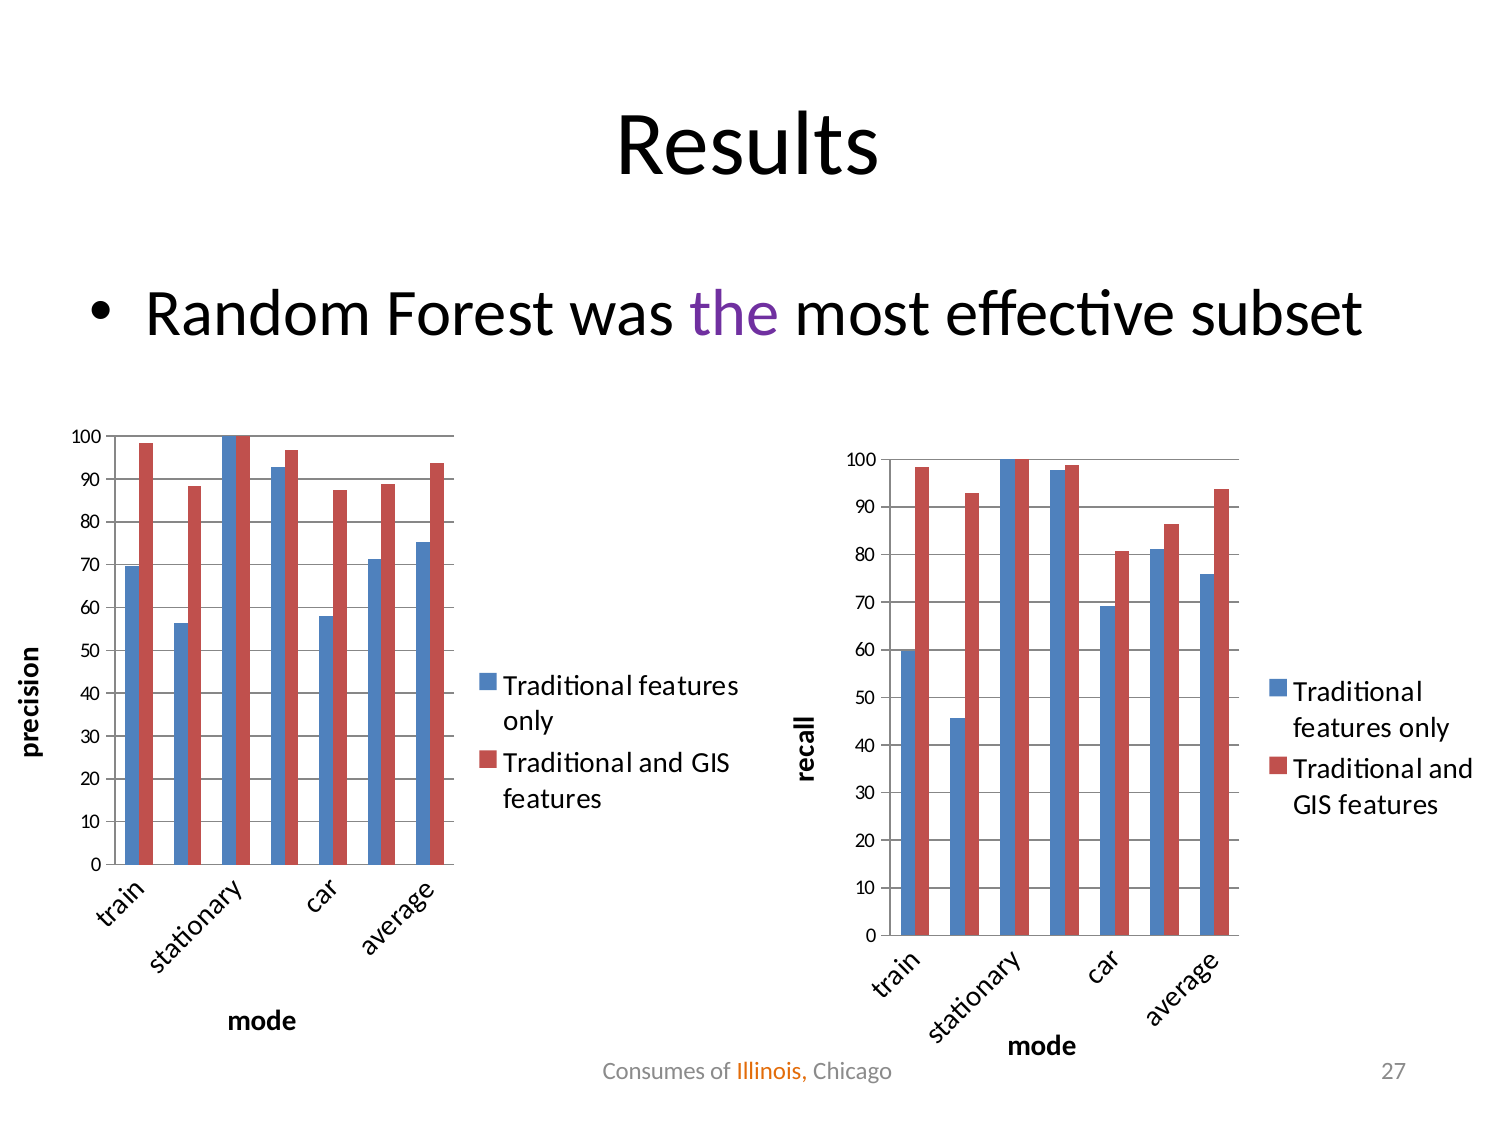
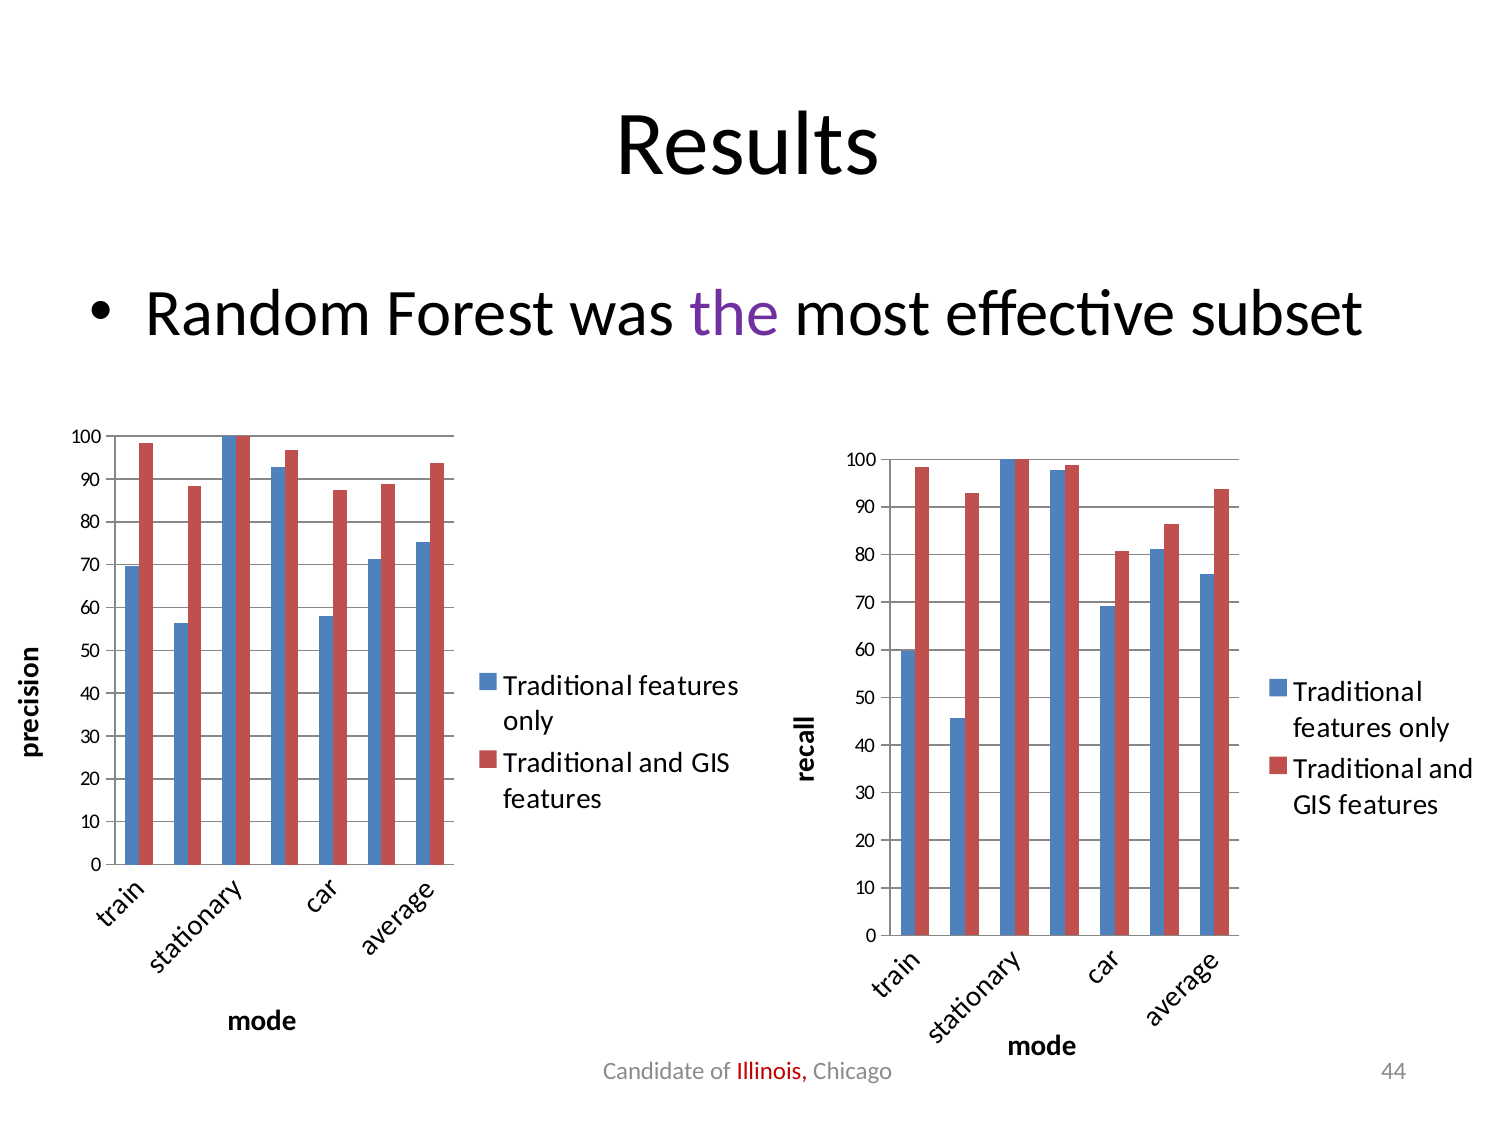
Consumes: Consumes -> Candidate
Illinois colour: orange -> red
27: 27 -> 44
